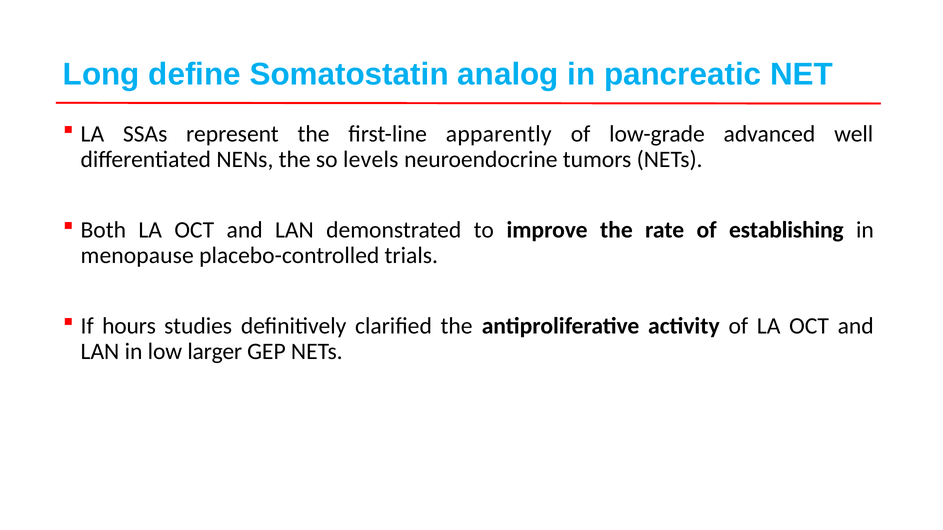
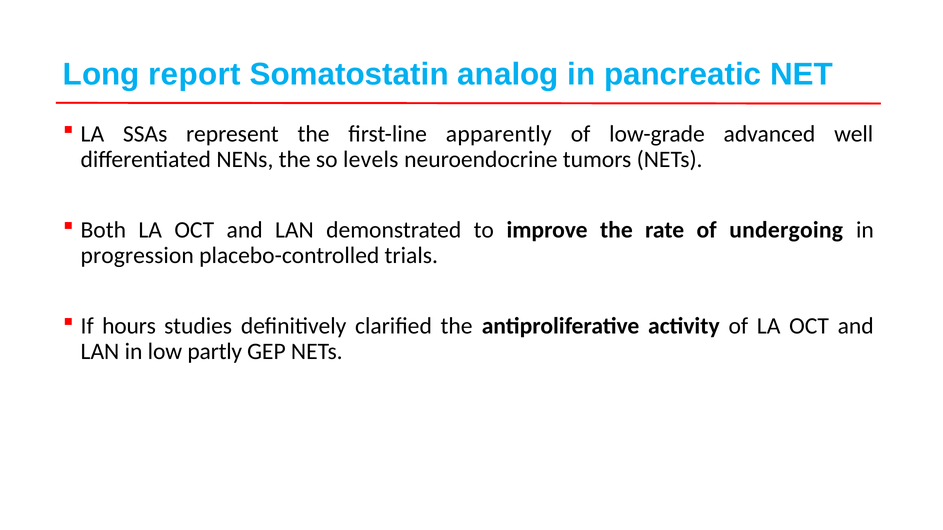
define: define -> report
establishing: establishing -> undergoing
menopause: menopause -> progression
larger: larger -> partly
